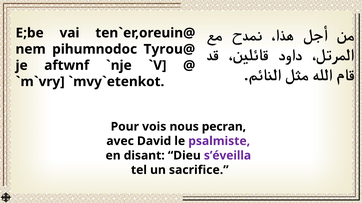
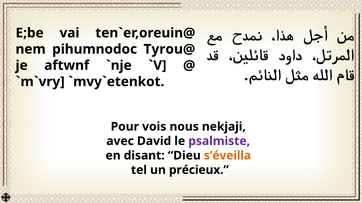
pecran: pecran -> nekjaji
s’éveilla colour: purple -> orange
sacrifice: sacrifice -> précieux
